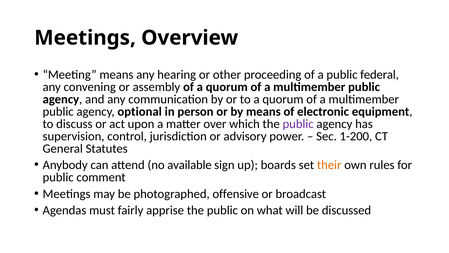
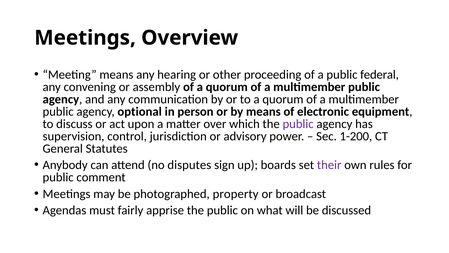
available: available -> disputes
their colour: orange -> purple
offensive: offensive -> property
